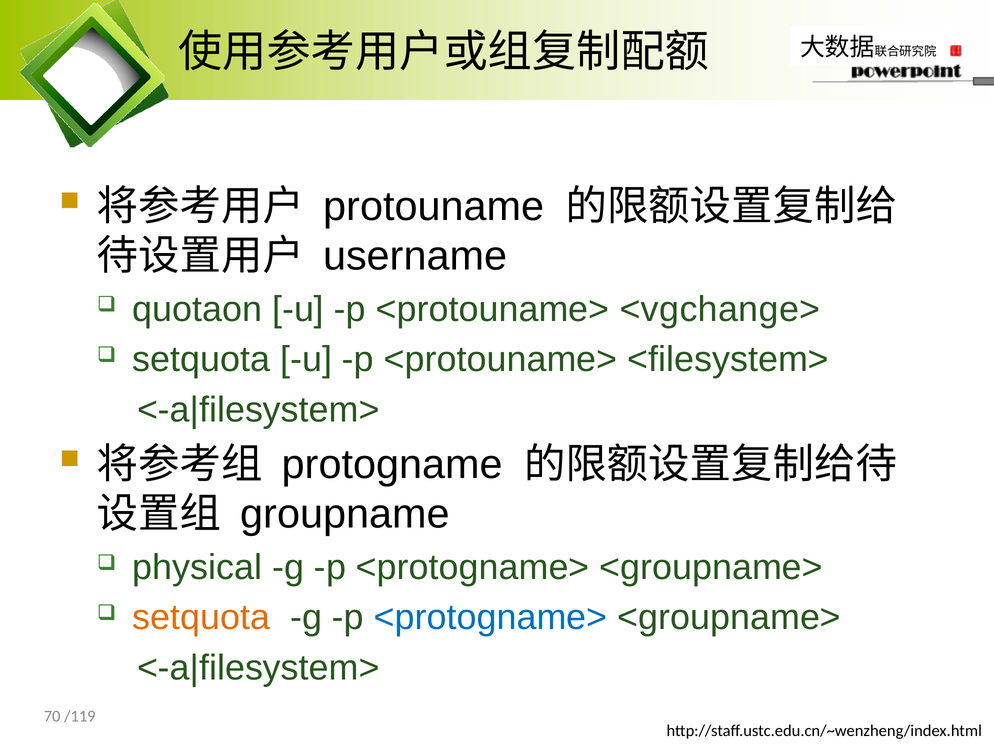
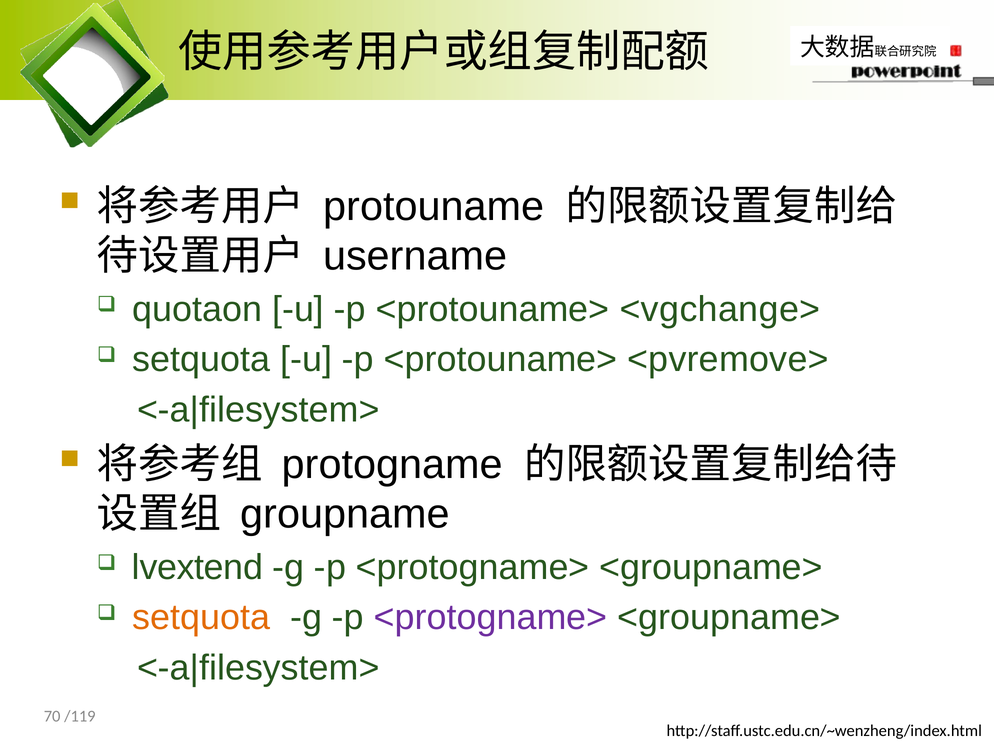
<filesystem>: <filesystem> -> <pvremove>
physical: physical -> lvextend
<protogname> at (491, 618) colour: blue -> purple
